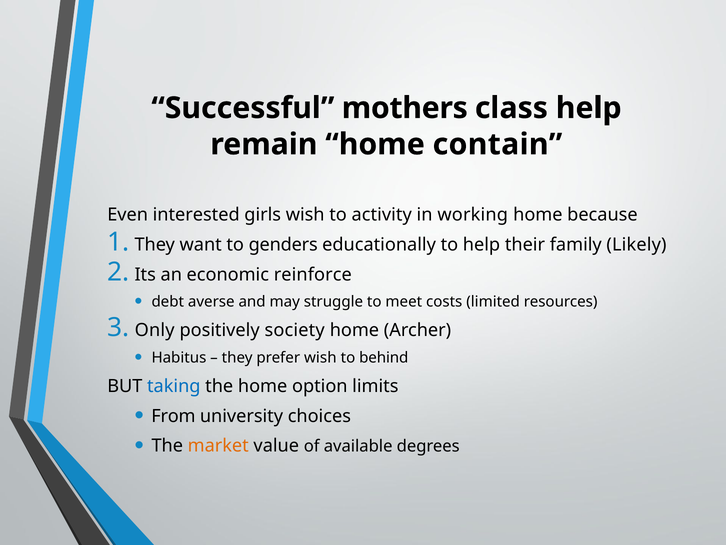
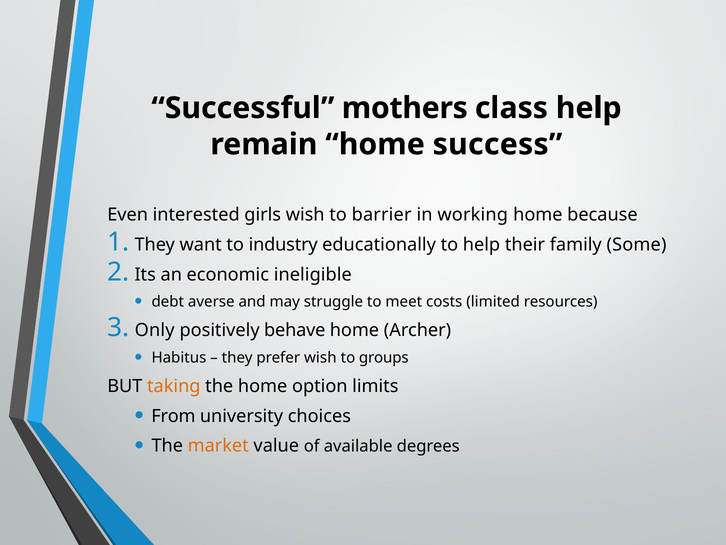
contain: contain -> success
activity: activity -> barrier
genders: genders -> industry
Likely: Likely -> Some
reinforce: reinforce -> ineligible
society: society -> behave
behind: behind -> groups
taking colour: blue -> orange
